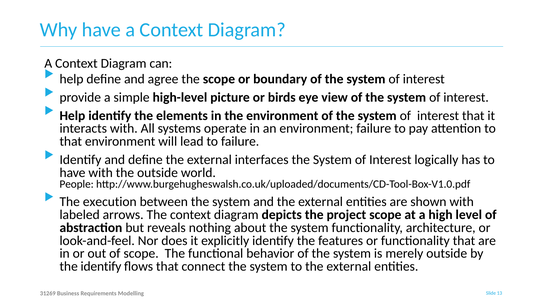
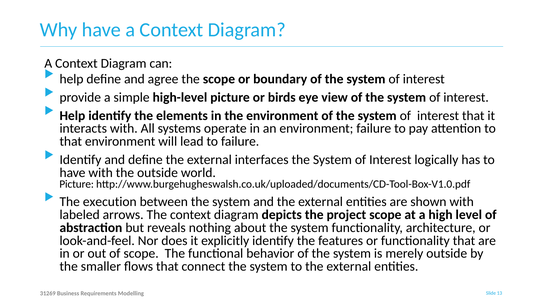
People at (77, 184): People -> Picture
the identify: identify -> smaller
